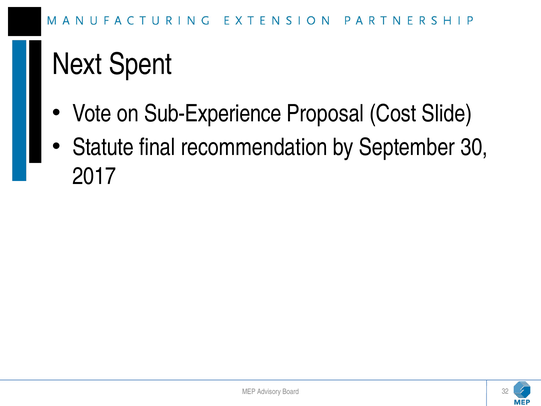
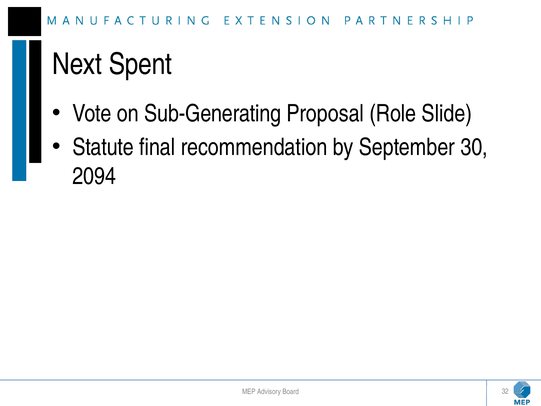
Sub-Experience: Sub-Experience -> Sub-Generating
Cost: Cost -> Role
2017: 2017 -> 2094
